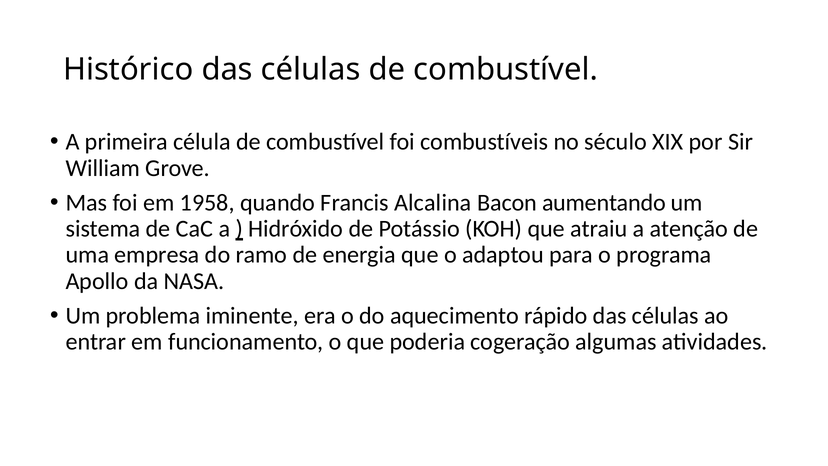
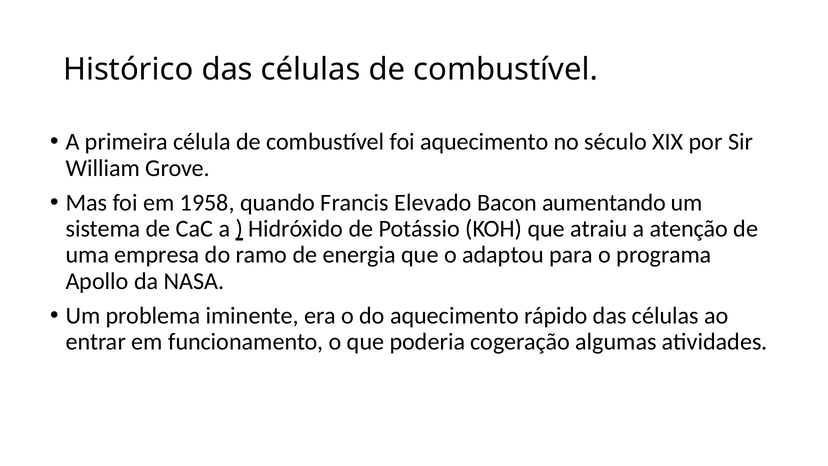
foi combustíveis: combustíveis -> aquecimento
Alcalina: Alcalina -> Elevado
